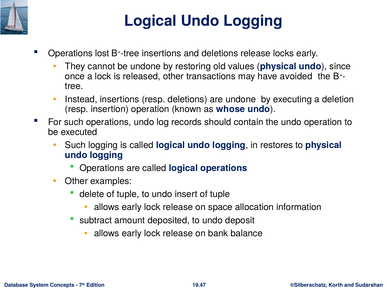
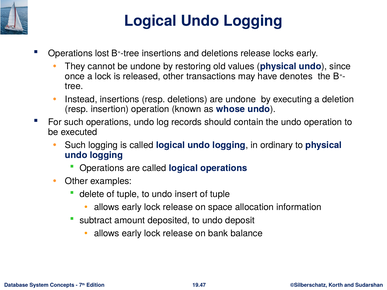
avoided: avoided -> denotes
restores: restores -> ordinary
